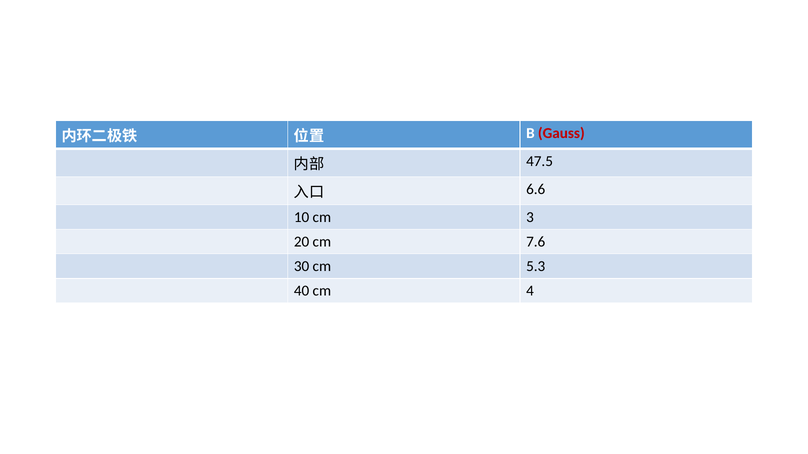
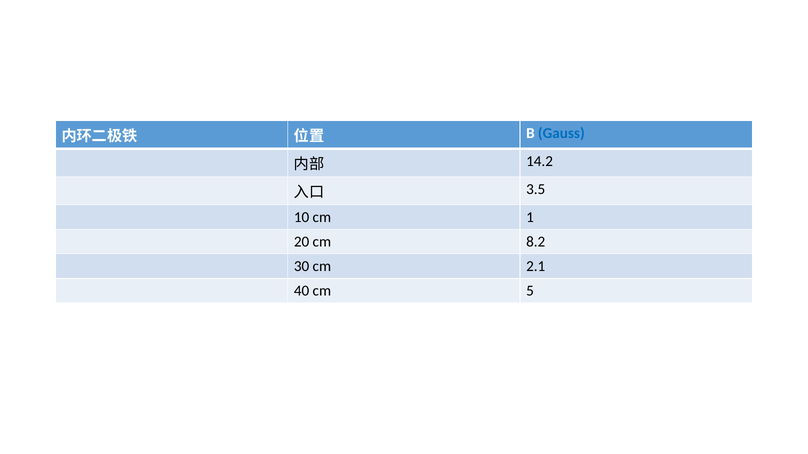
Gauss colour: red -> blue
47.5: 47.5 -> 14.2
6.6: 6.6 -> 3.5
3: 3 -> 1
7.6: 7.6 -> 8.2
5.3: 5.3 -> 2.1
4: 4 -> 5
